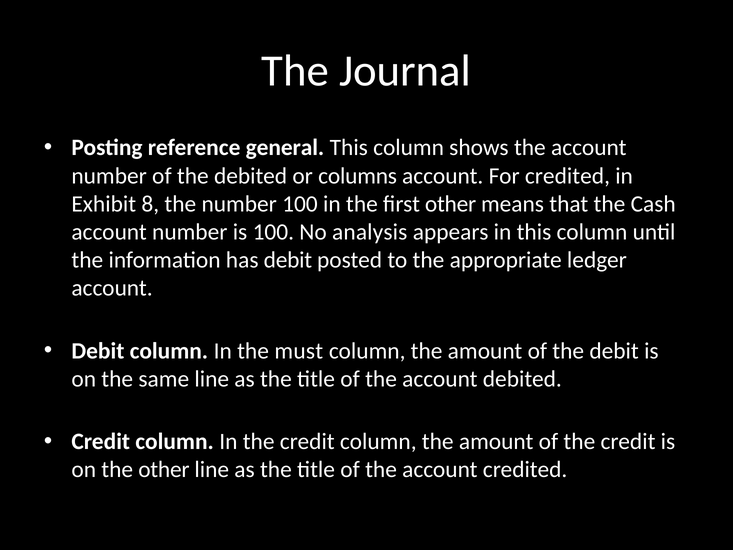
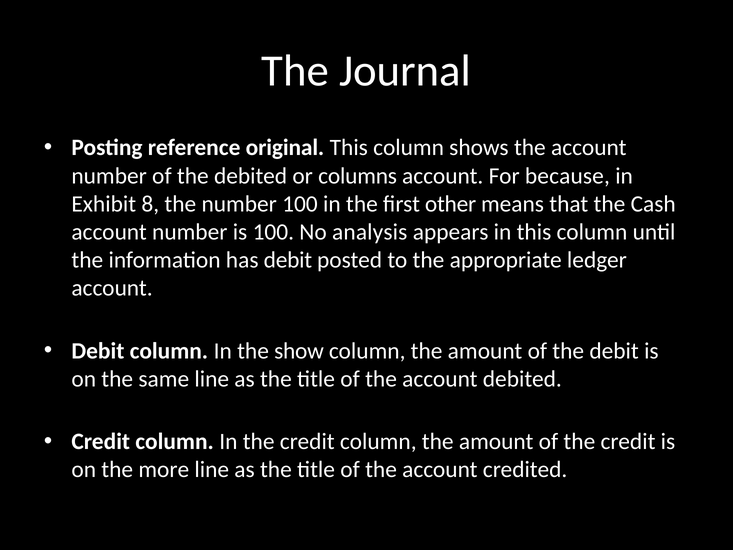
general: general -> original
For credited: credited -> because
must: must -> show
the other: other -> more
